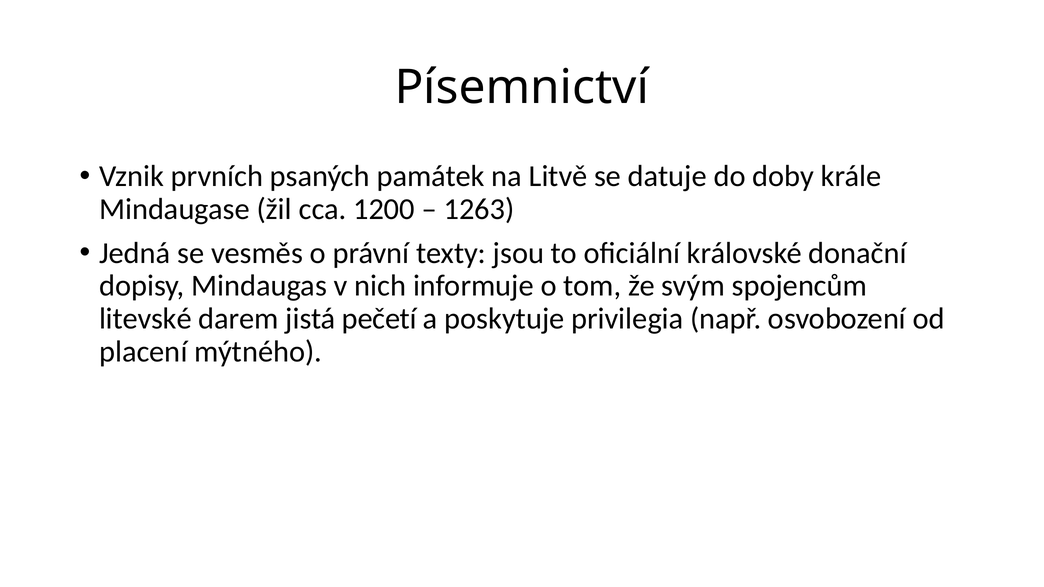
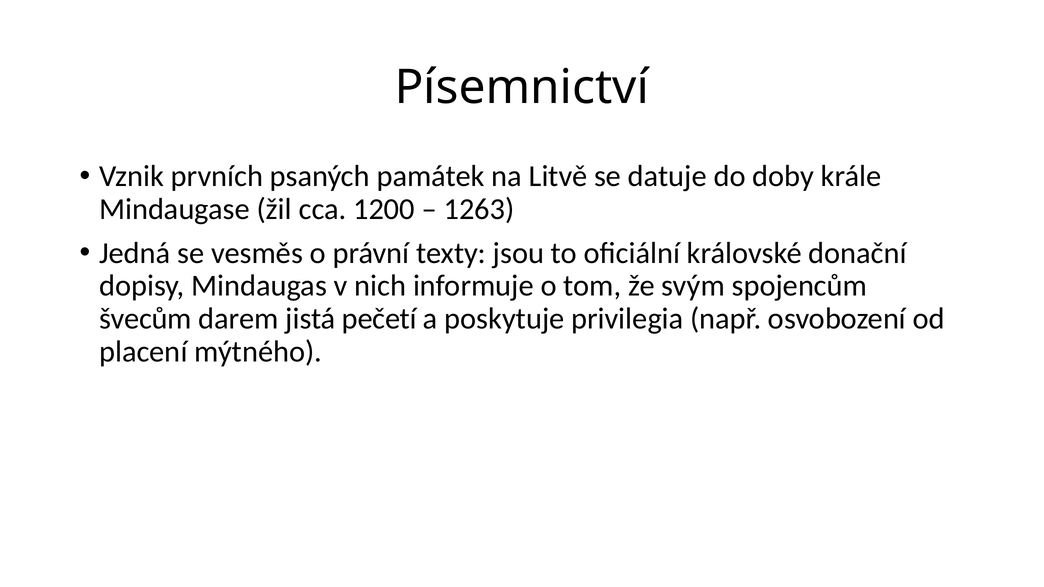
litevské: litevské -> švecům
